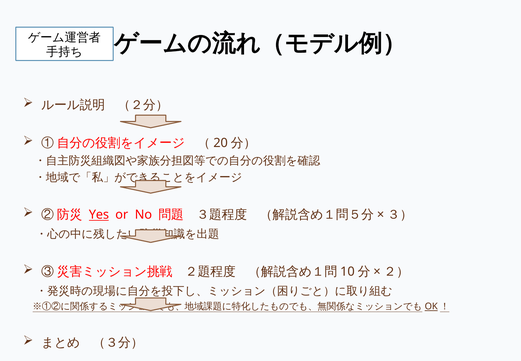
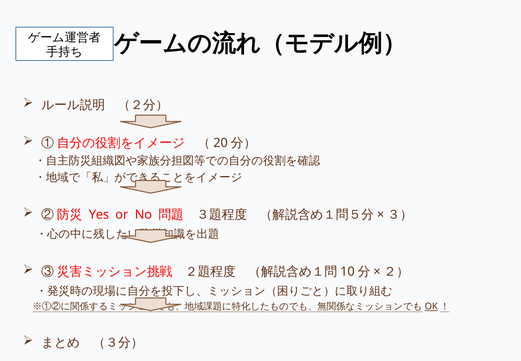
Yes underline: present -> none
